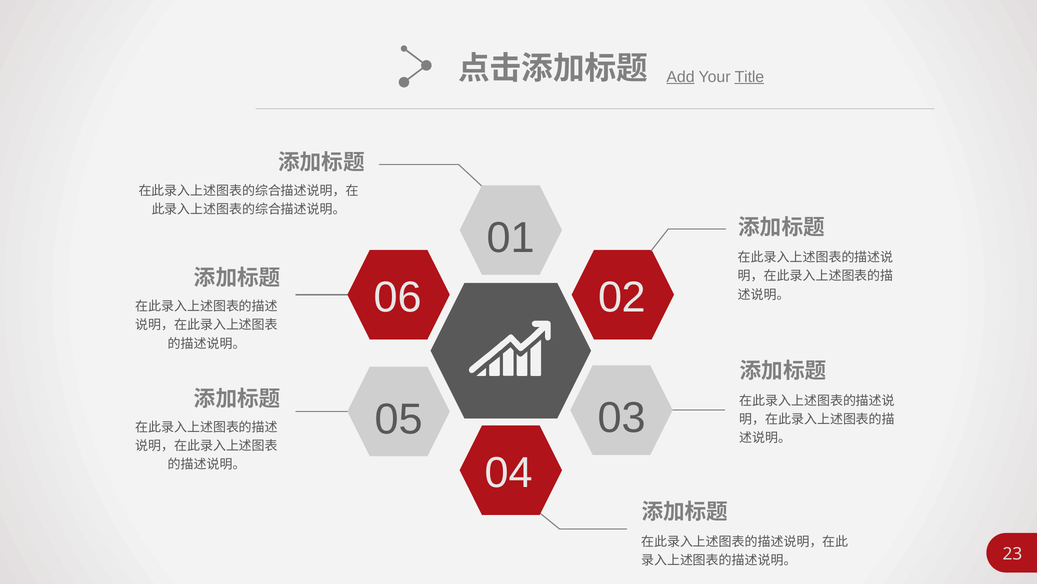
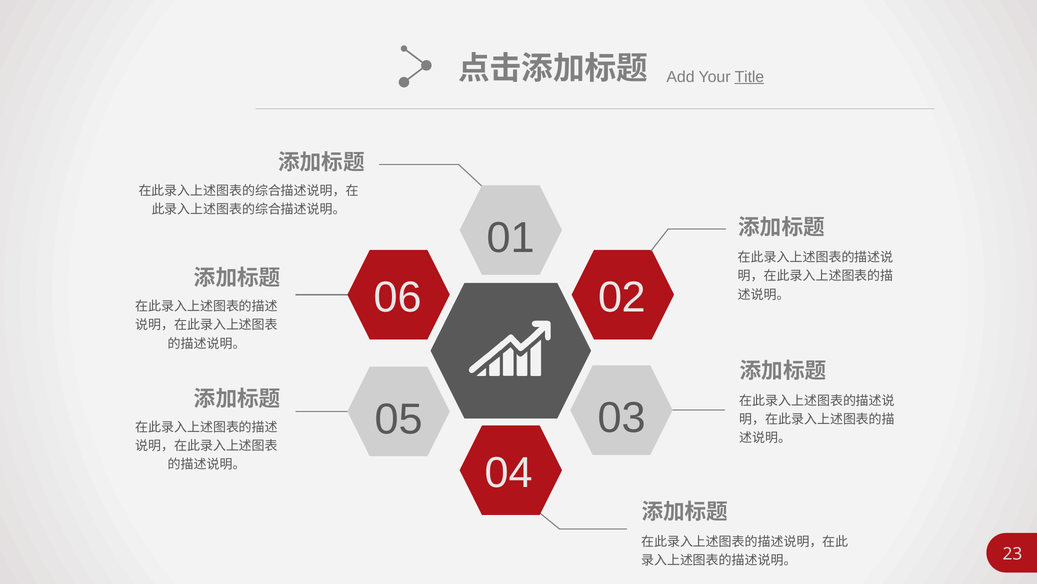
Add underline: present -> none
